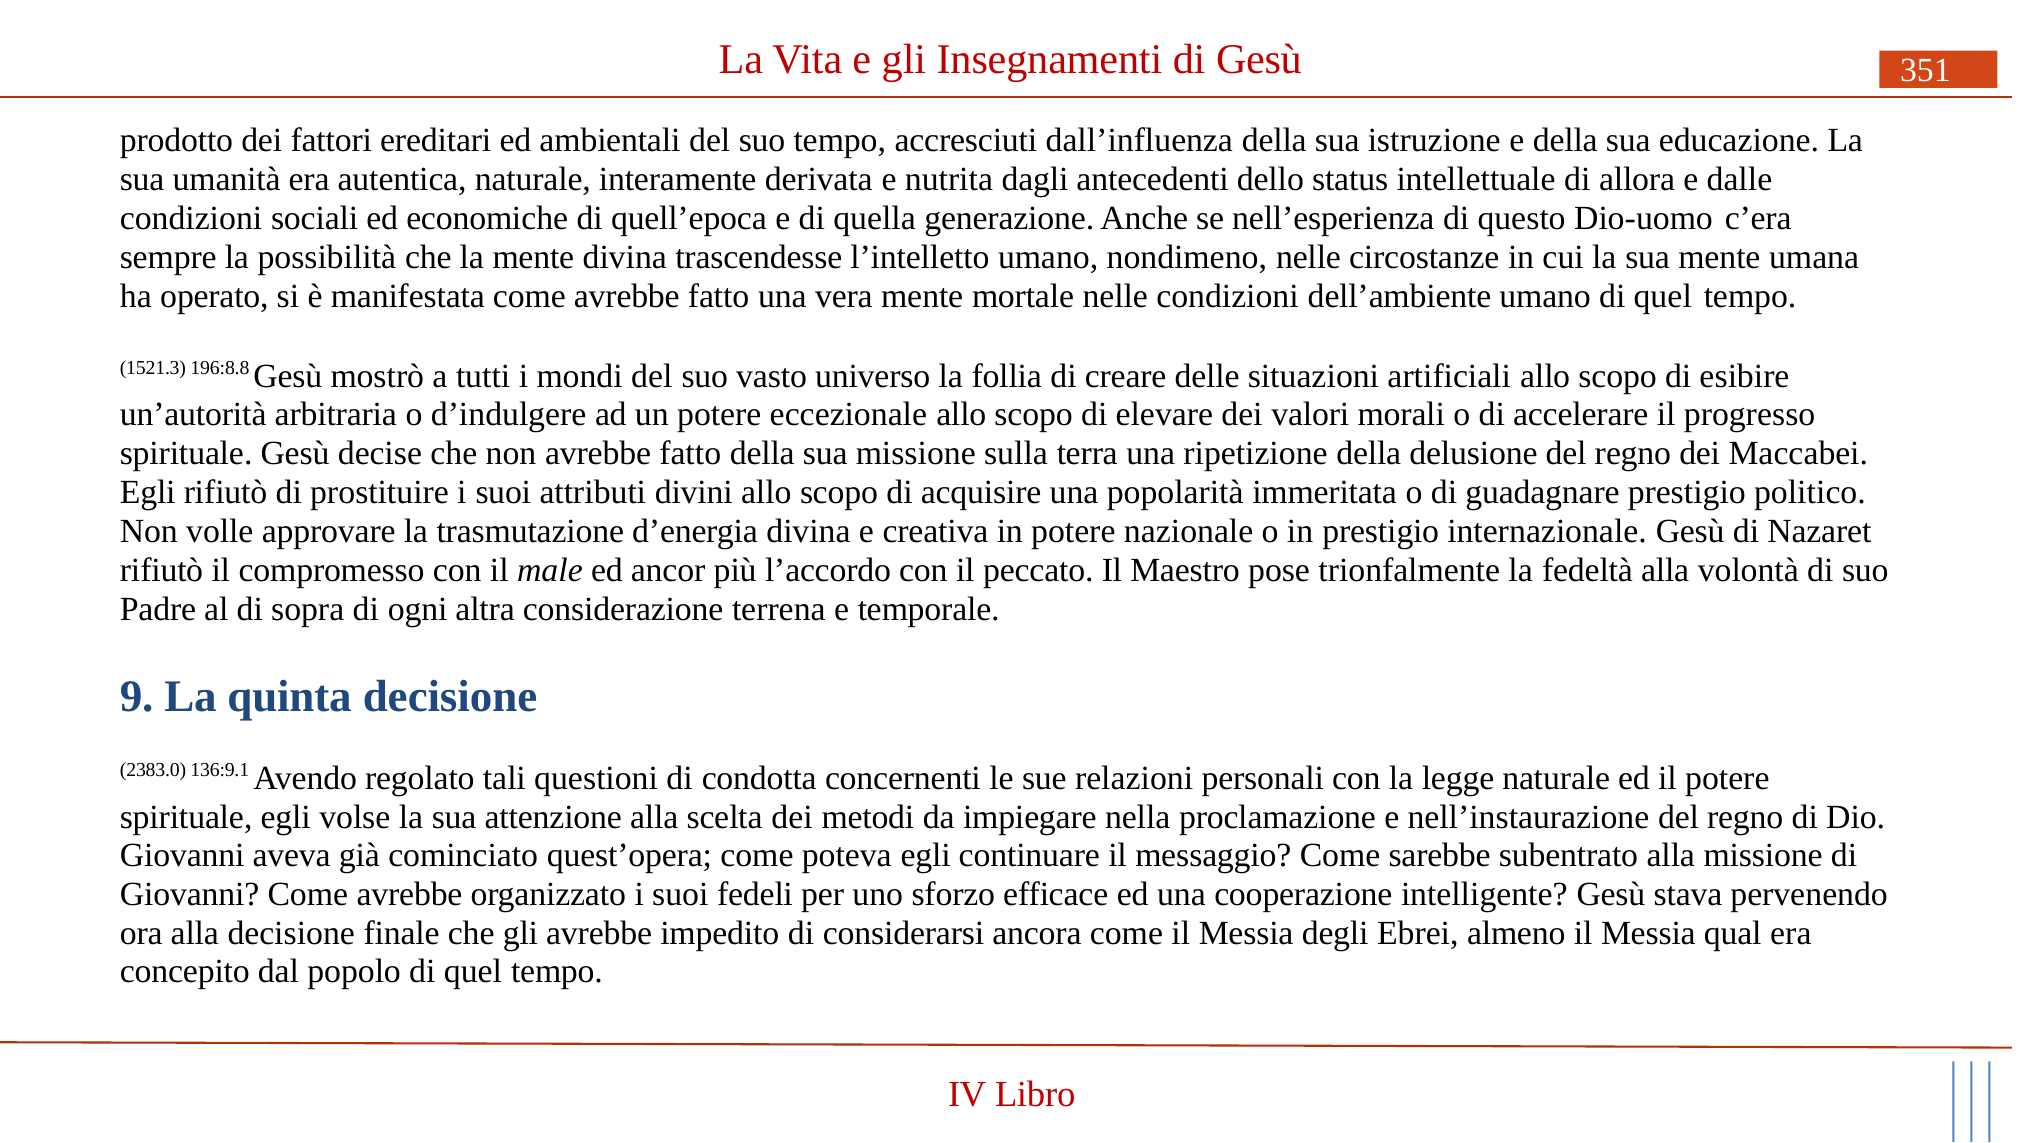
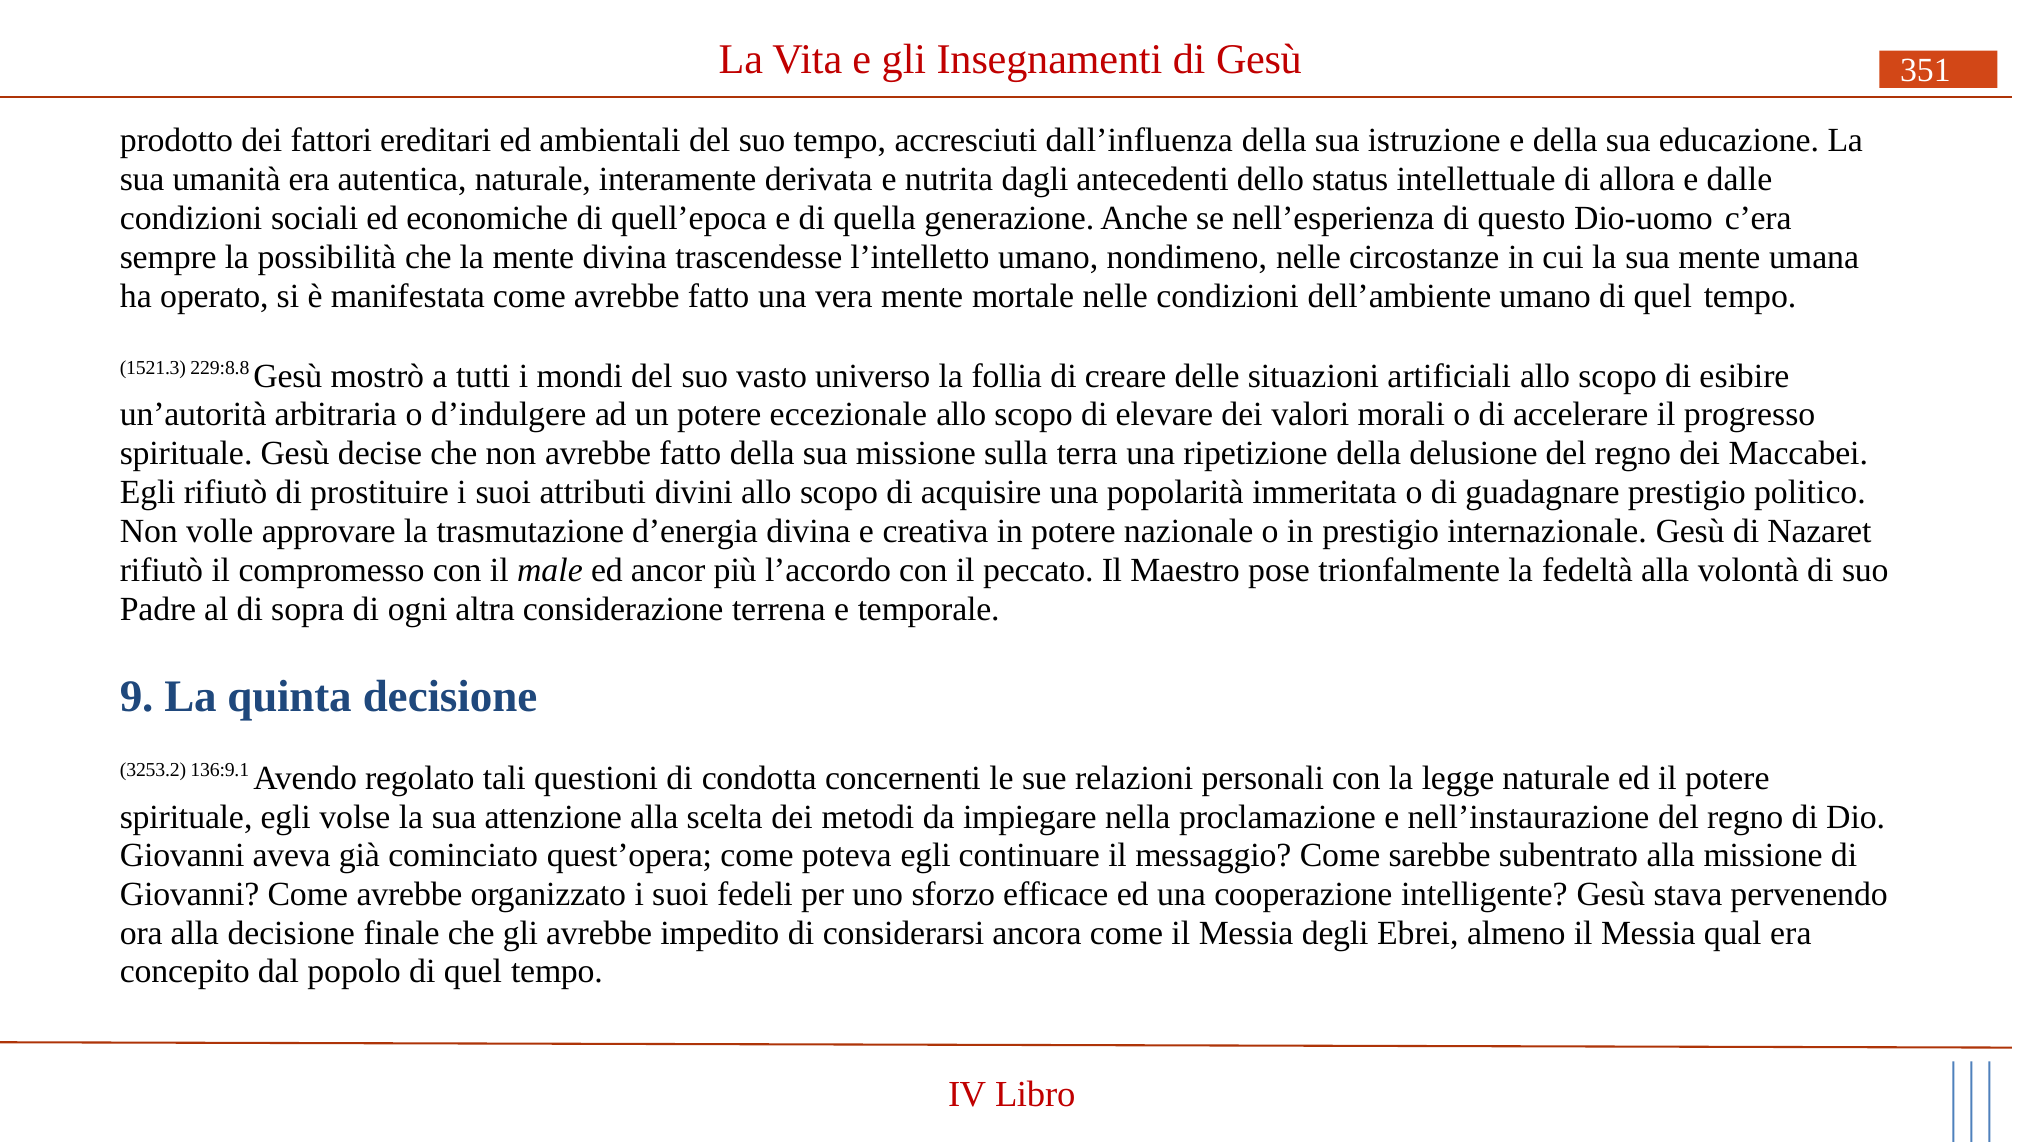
196:8.8: 196:8.8 -> 229:8.8
2383.0: 2383.0 -> 3253.2
